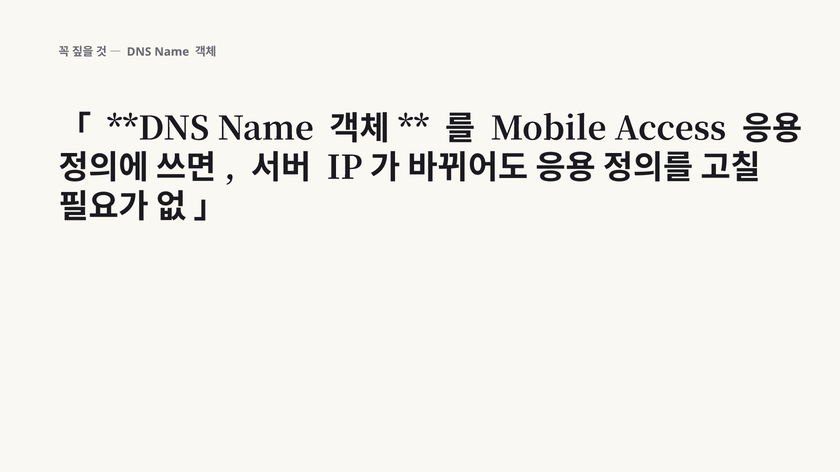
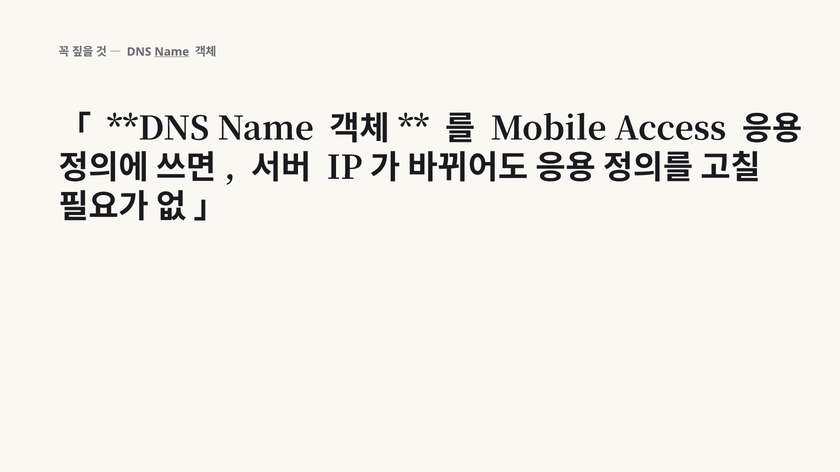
Name at (172, 52) underline: none -> present
